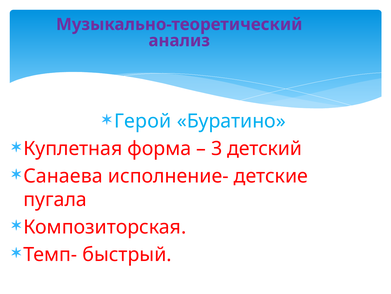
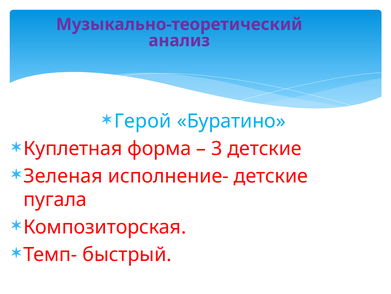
3 детский: детский -> детские
Санаева: Санаева -> Зеленая
